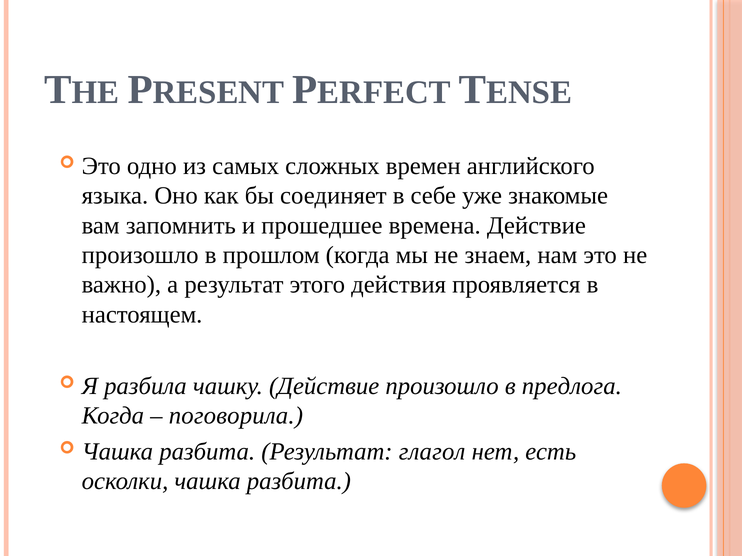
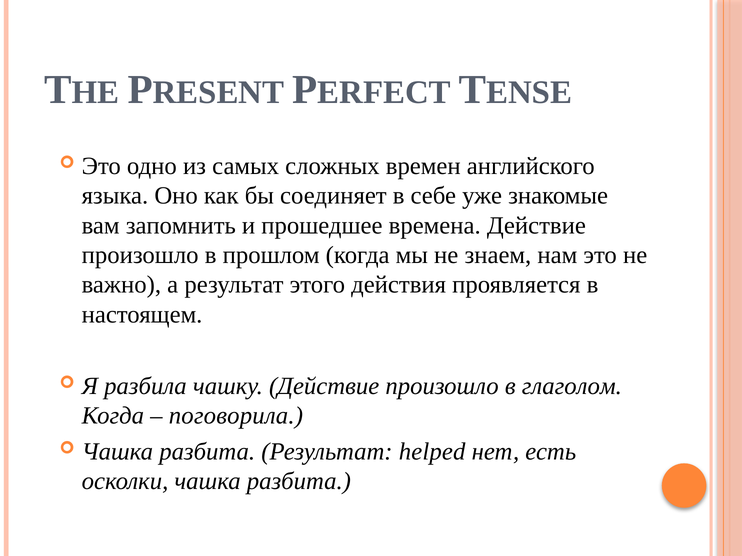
предлога: предлога -> глаголом
глагол: глагол -> helped
